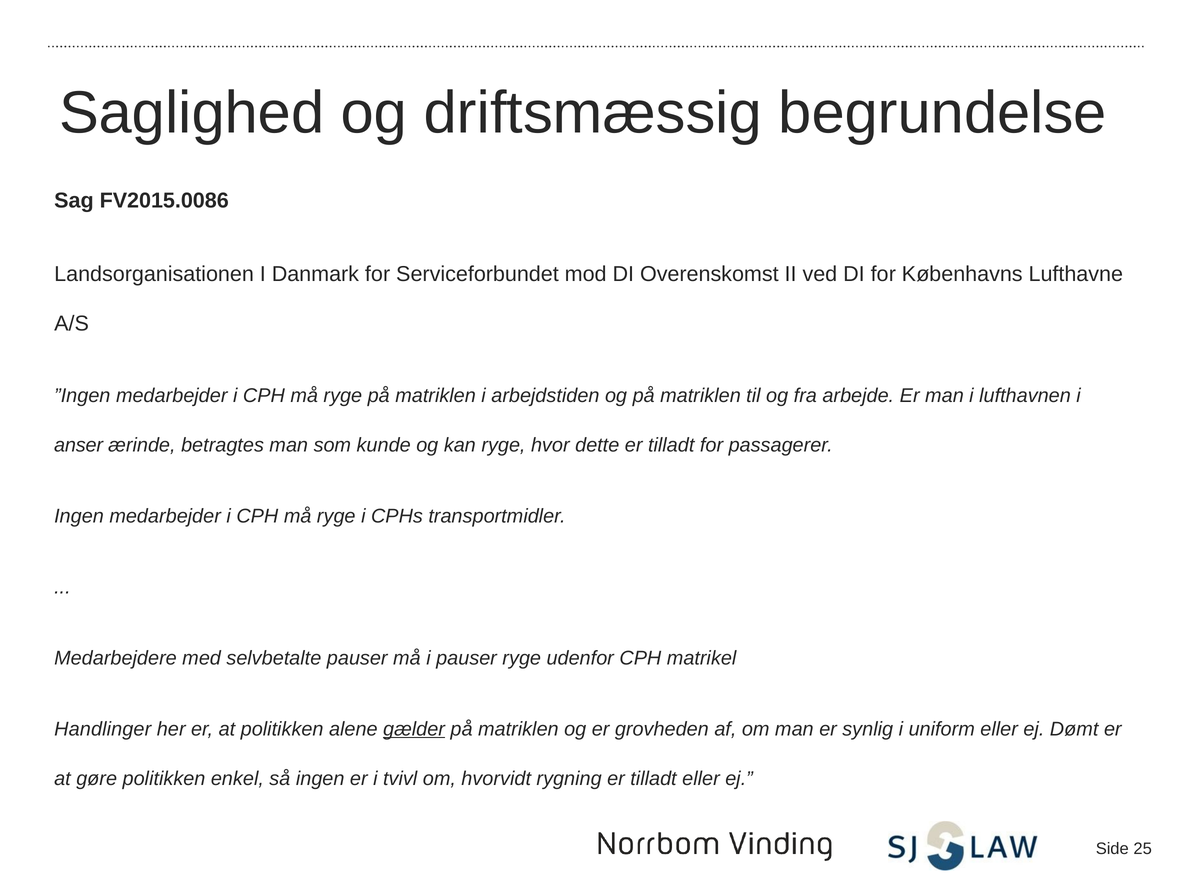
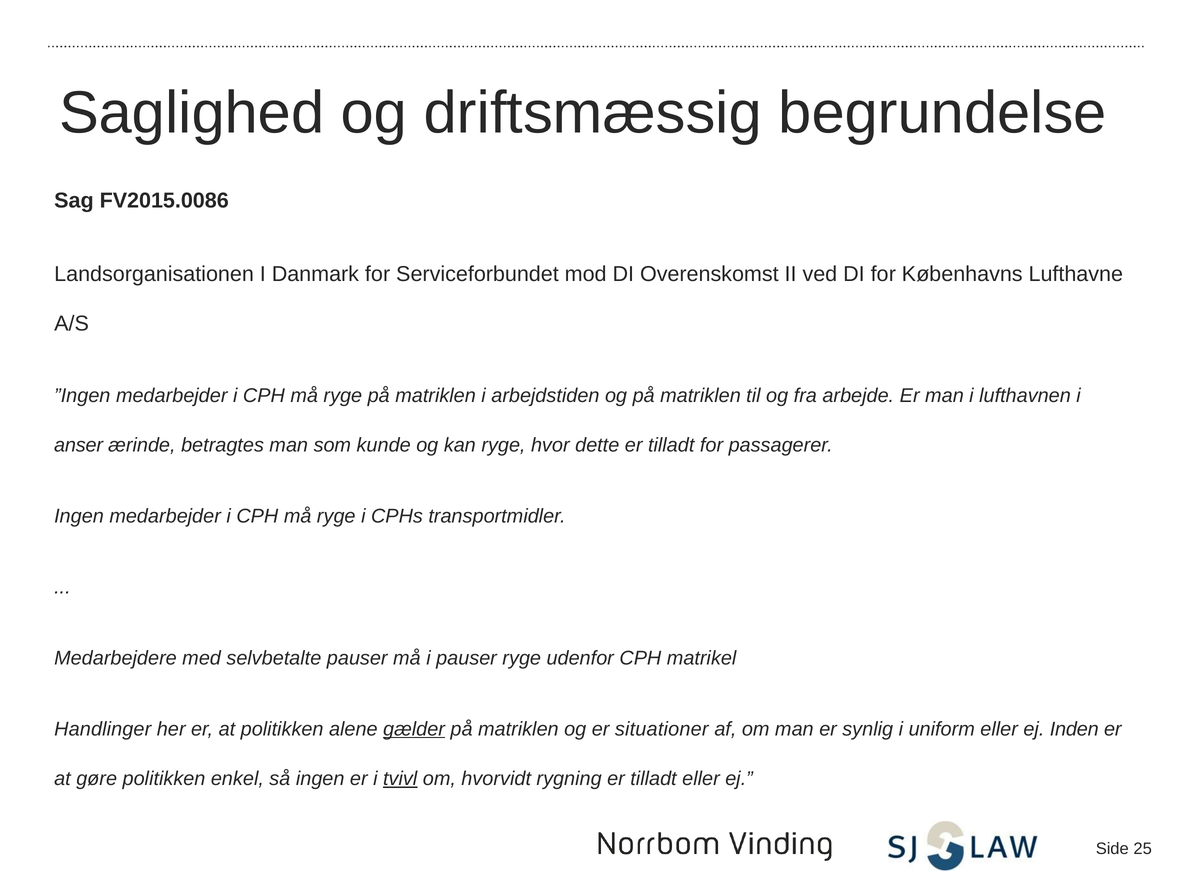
grovheden: grovheden -> situationer
Dømt: Dømt -> Inden
tvivl underline: none -> present
